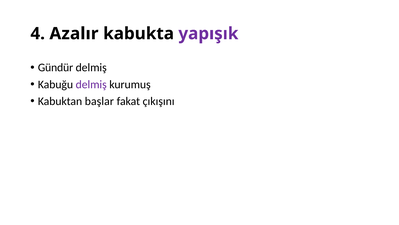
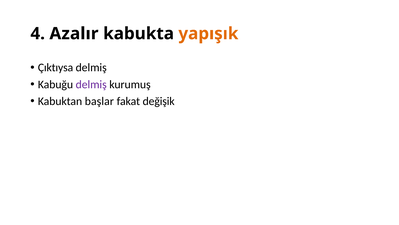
yapışık colour: purple -> orange
Gündür: Gündür -> Çıktıysa
çıkışını: çıkışını -> değişik
